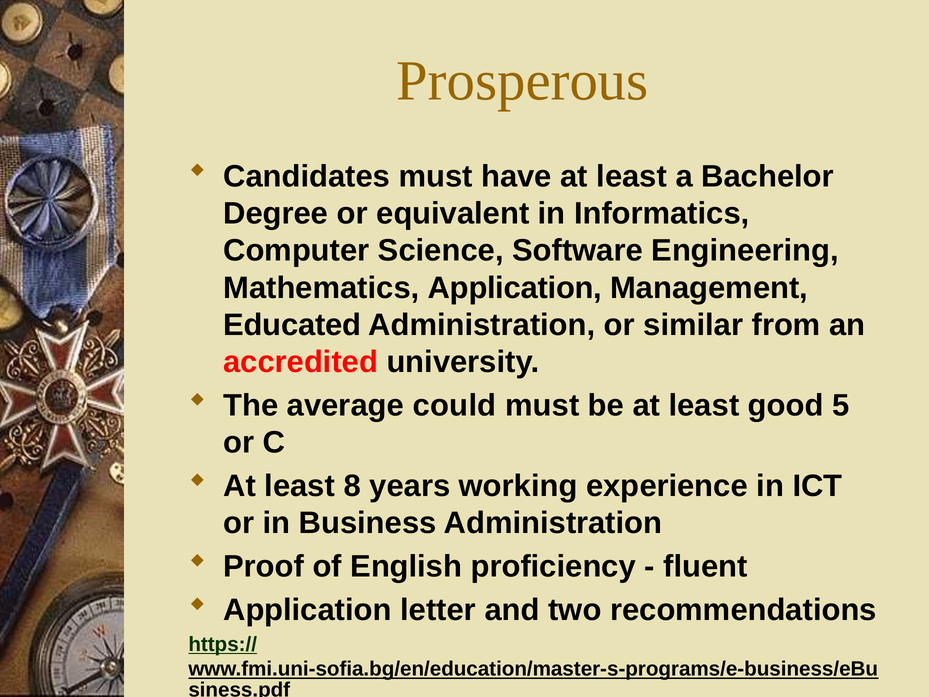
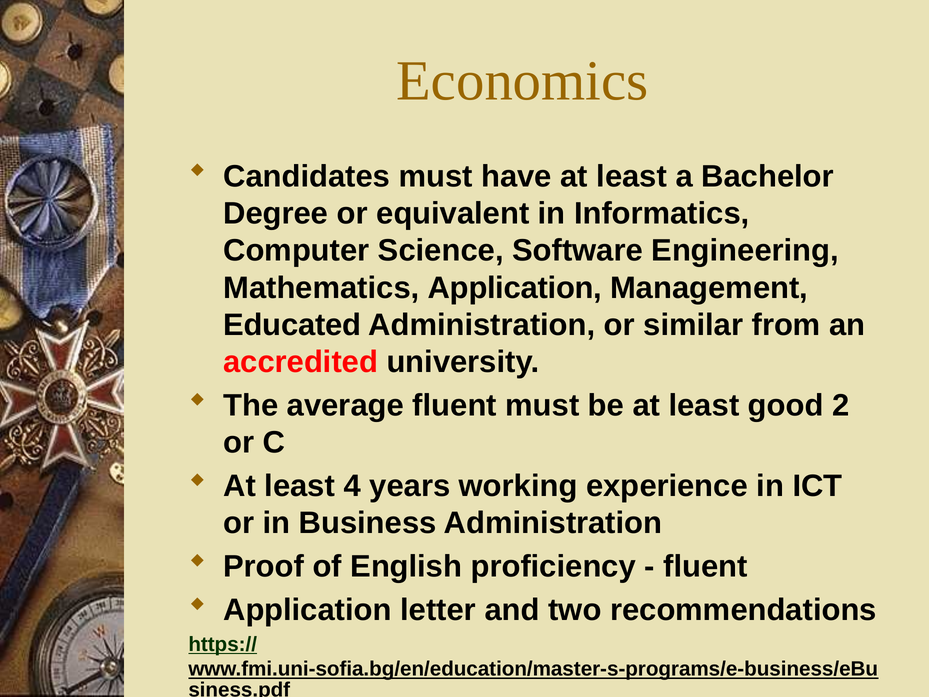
Prosperous: Prosperous -> Economics
average could: could -> fluent
5: 5 -> 2
8: 8 -> 4
